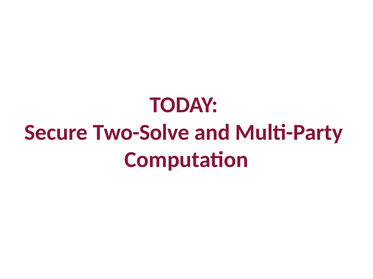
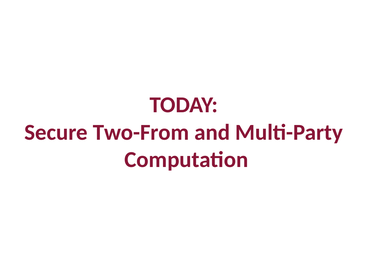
Two-Solve: Two-Solve -> Two-From
